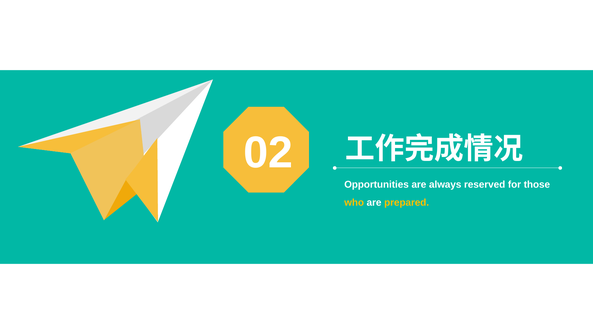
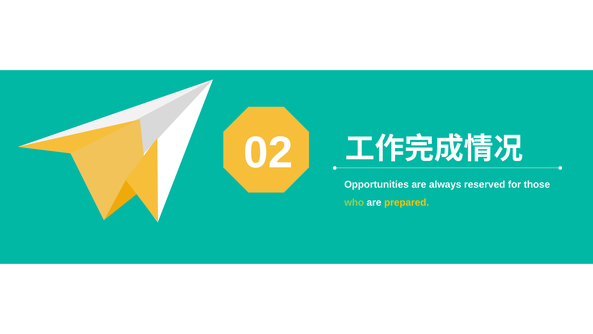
who colour: yellow -> light green
